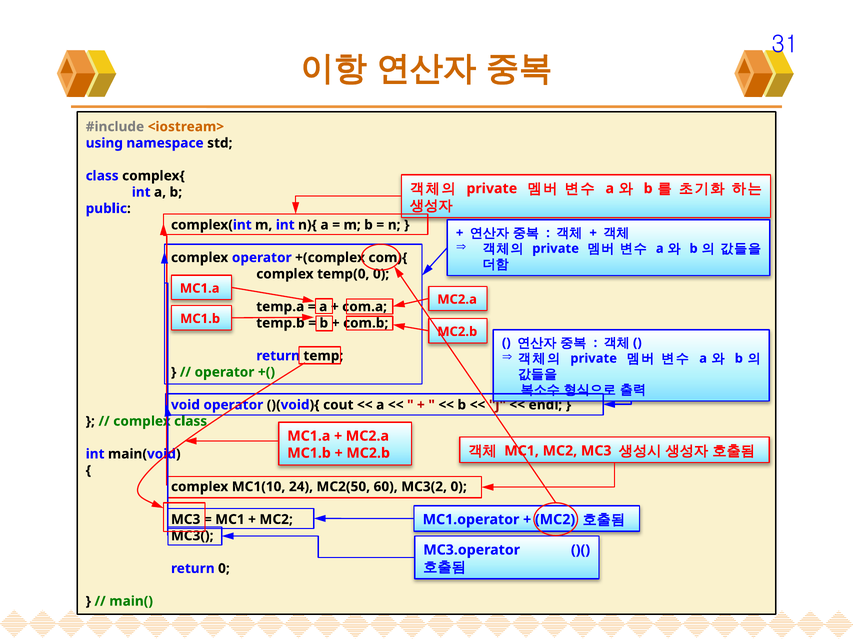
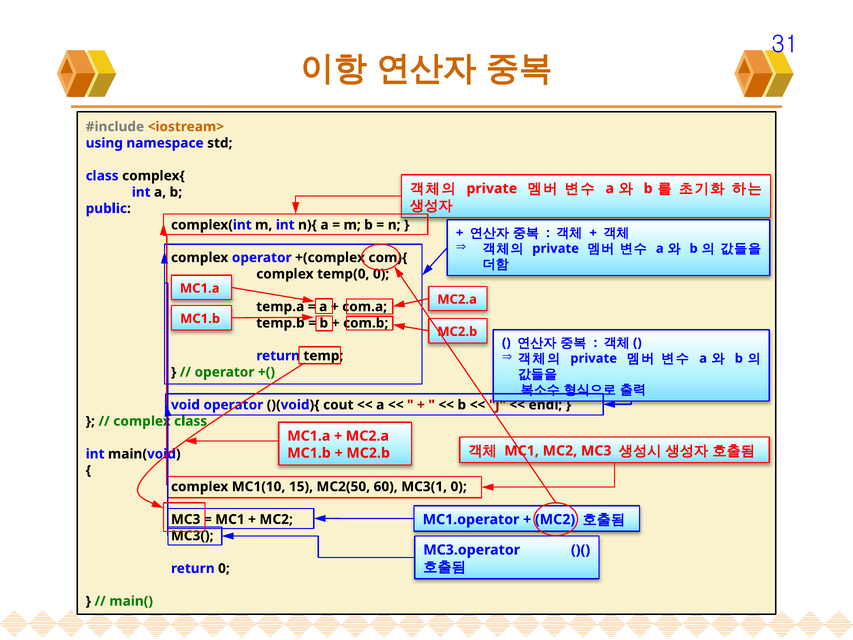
24: 24 -> 15
MC3(2: MC3(2 -> MC3(1
